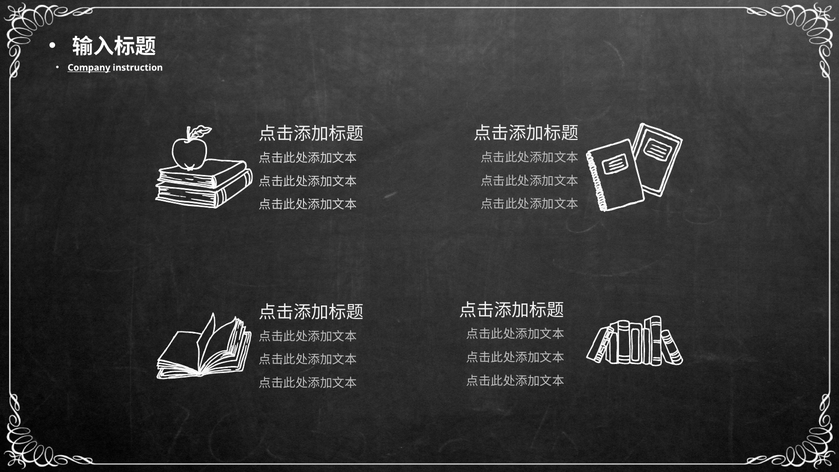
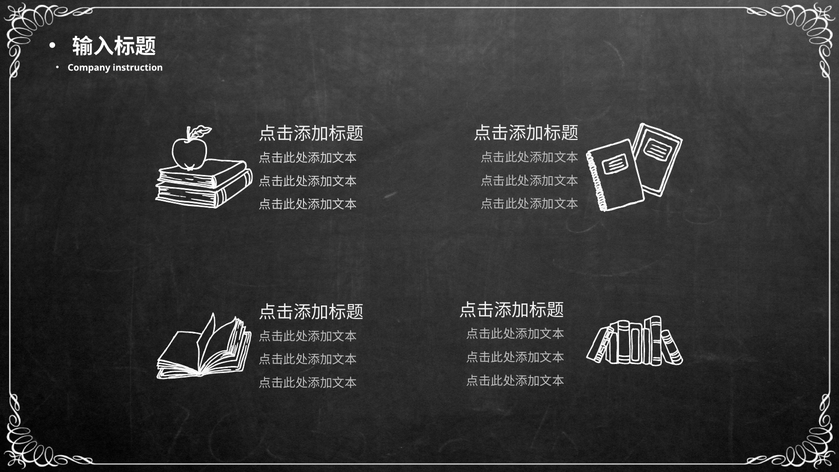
Company underline: present -> none
